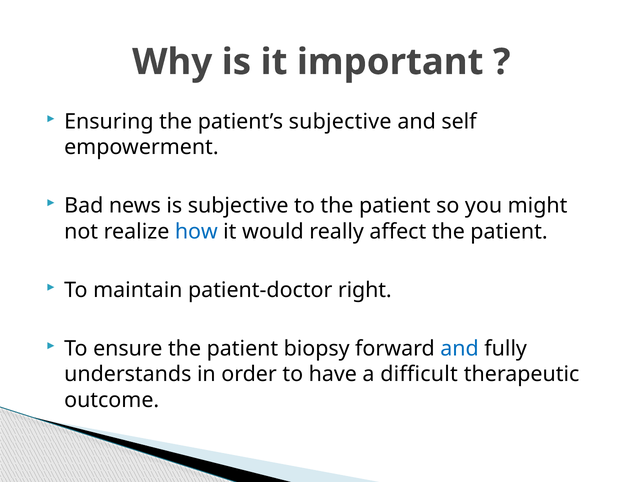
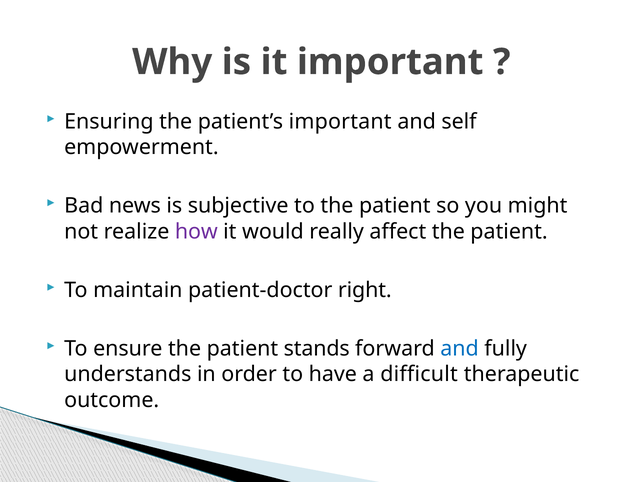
patient’s subjective: subjective -> important
how colour: blue -> purple
biopsy: biopsy -> stands
